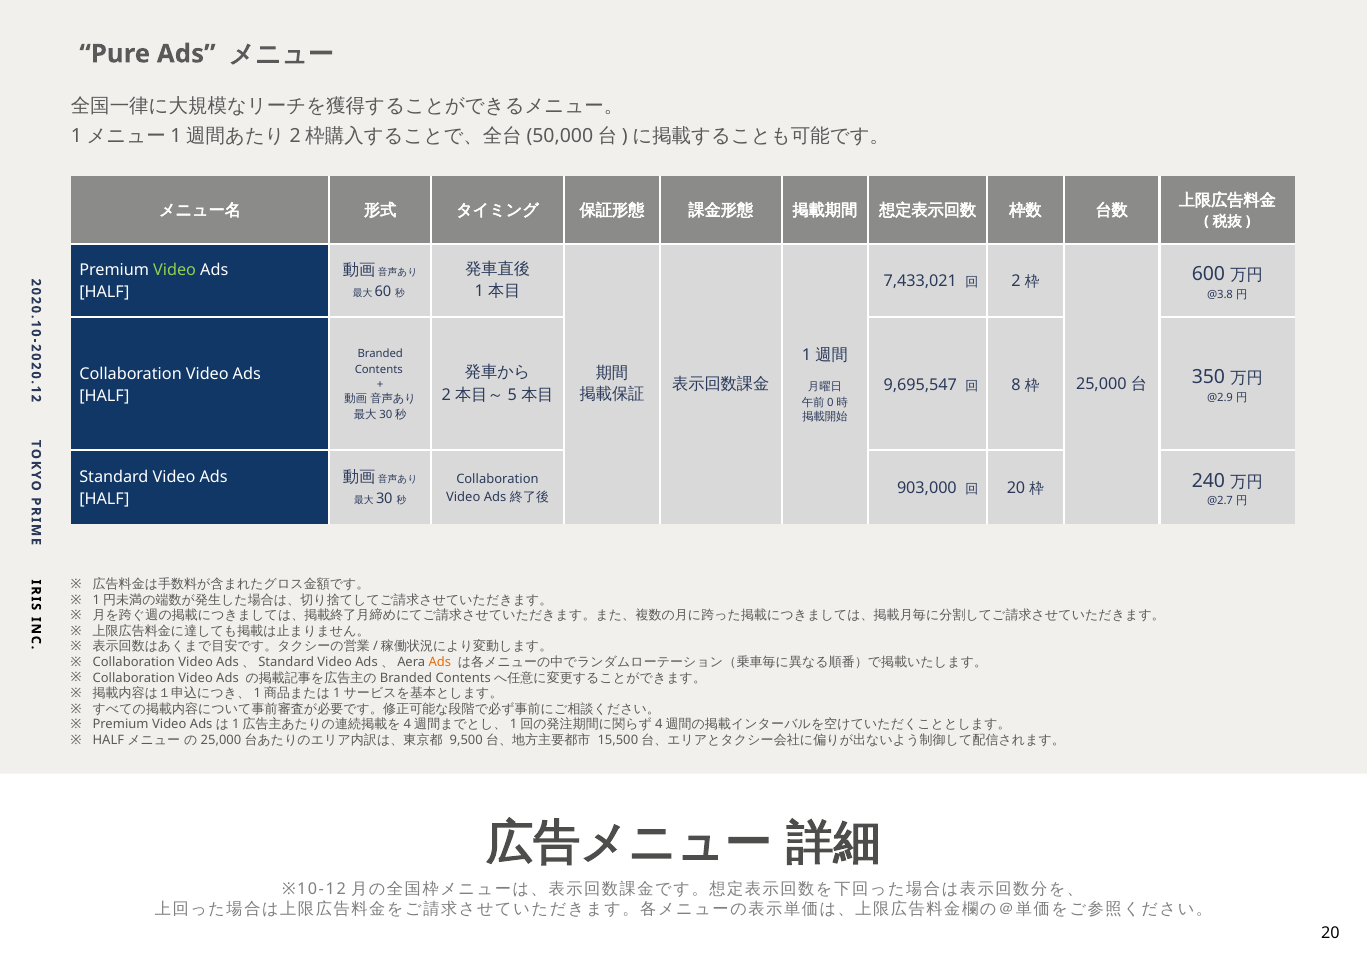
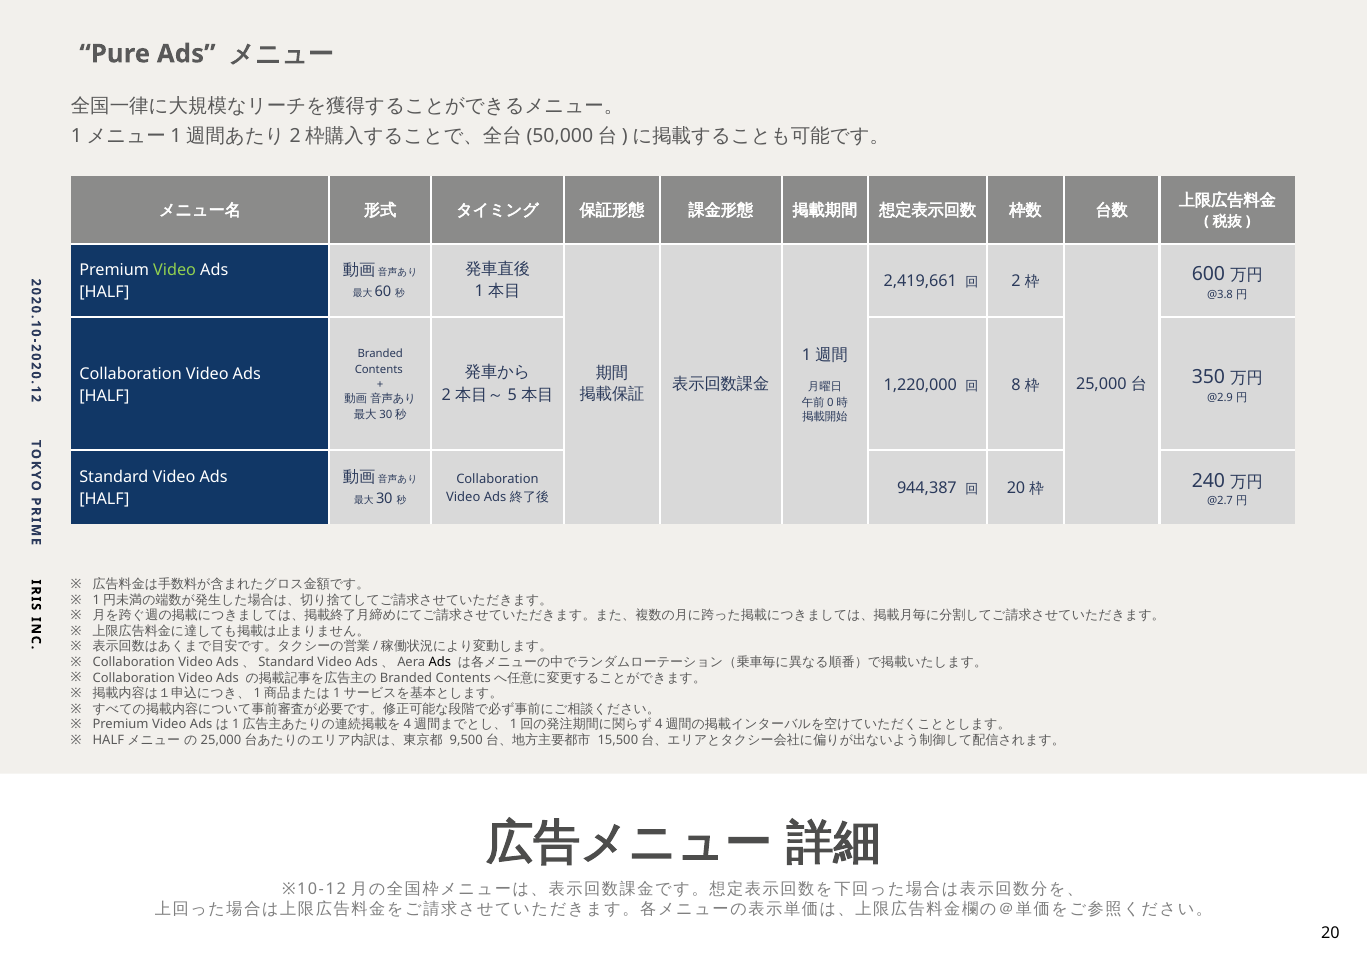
7,433,021: 7,433,021 -> 2,419,661
9,695,547: 9,695,547 -> 1,220,000
903,000: 903,000 -> 944,387
Ads at (440, 662) colour: orange -> black
